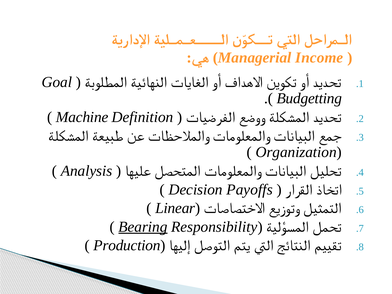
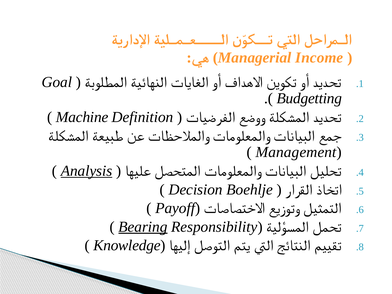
Organization: Organization -> Management
Analysis underline: none -> present
Payoffs: Payoffs -> Boehlje
Linear: Linear -> Payoff
Production: Production -> Knowledge
